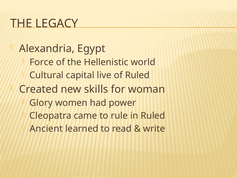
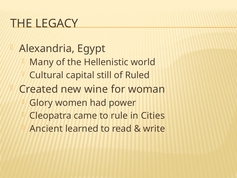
Force: Force -> Many
live: live -> still
skills: skills -> wine
in Ruled: Ruled -> Cities
